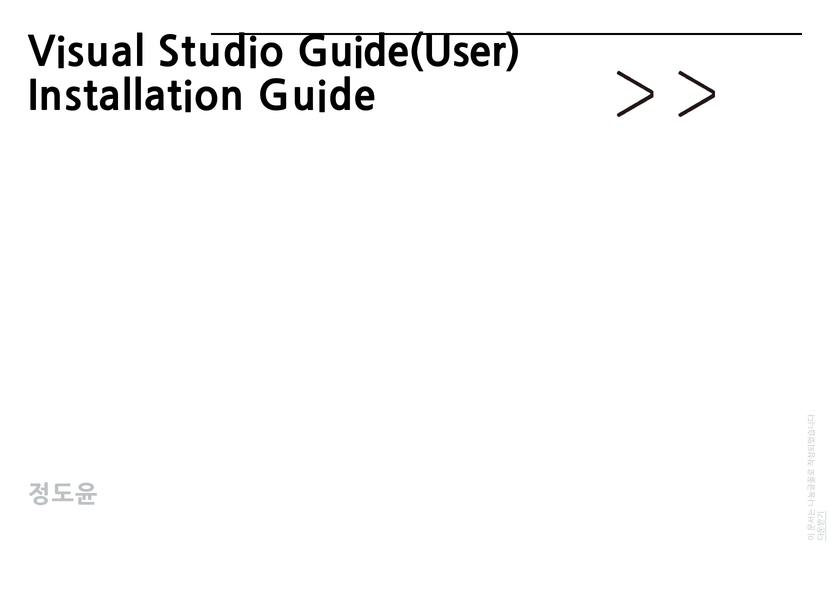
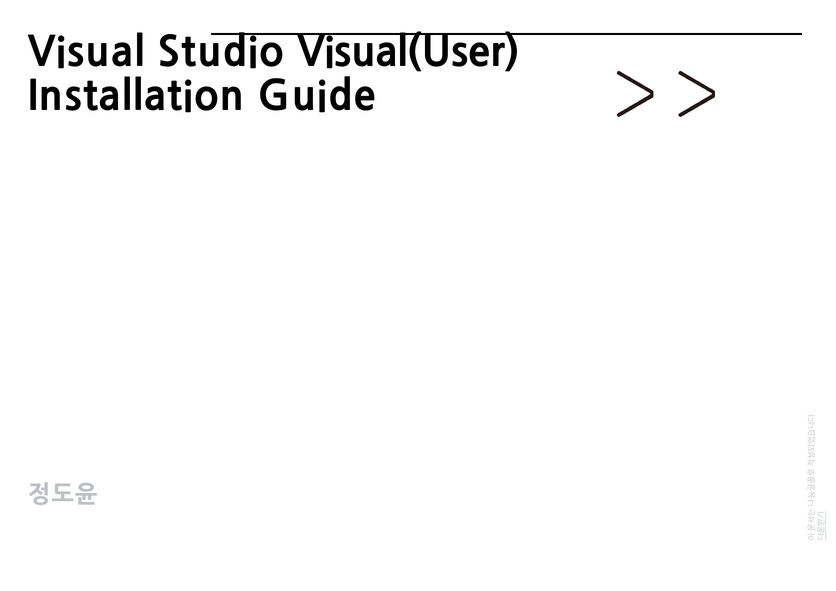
Guide(User: Guide(User -> Visual(User
